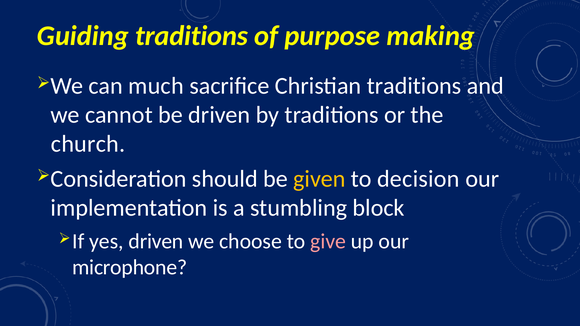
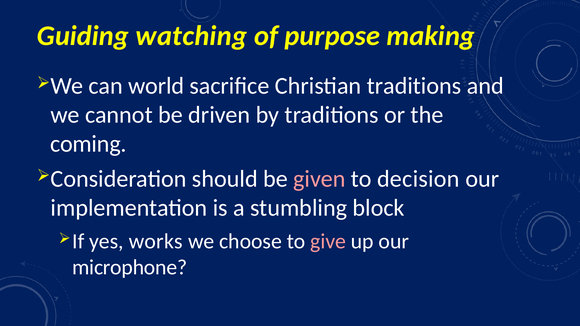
Guiding traditions: traditions -> watching
much: much -> world
church: church -> coming
given colour: yellow -> pink
yes driven: driven -> works
